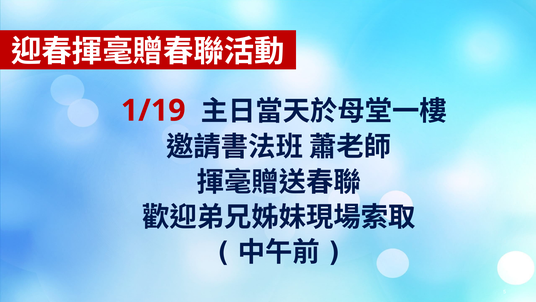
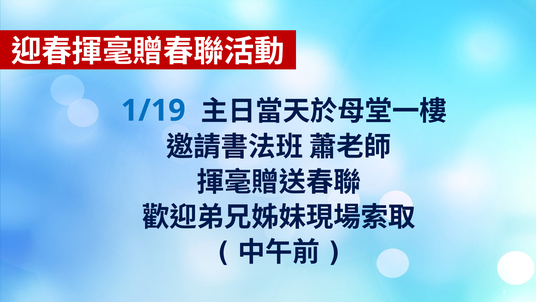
1/19 colour: red -> blue
